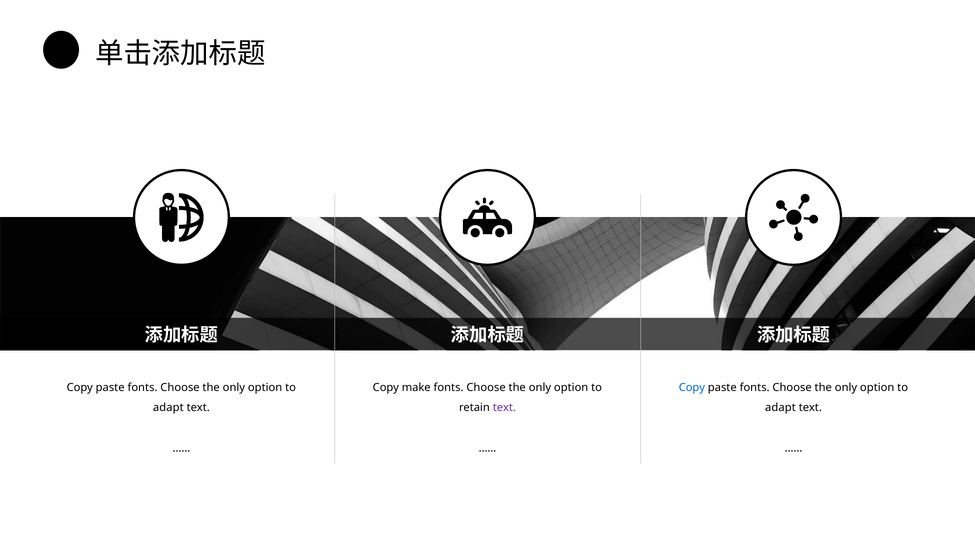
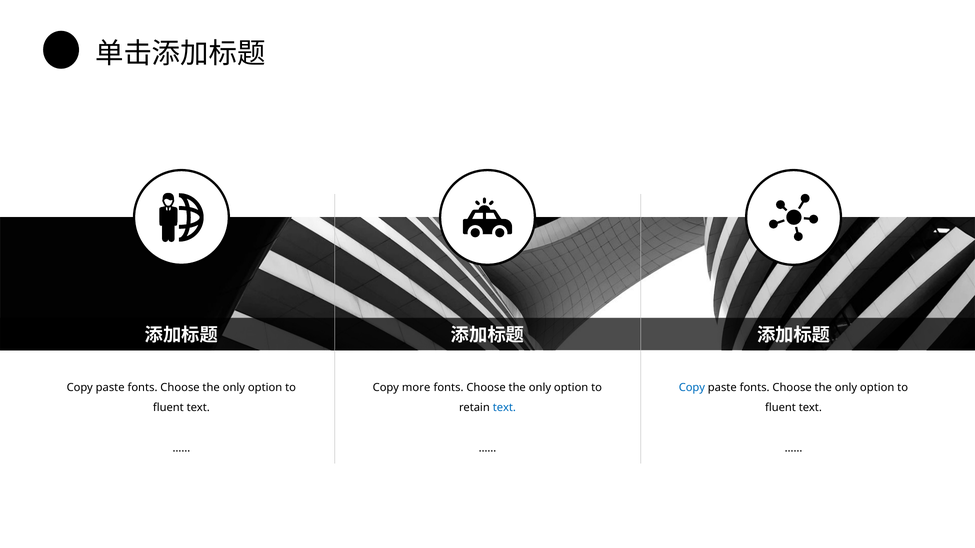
make: make -> more
adapt at (168, 408): adapt -> fluent
text at (504, 408) colour: purple -> blue
adapt at (780, 408): adapt -> fluent
